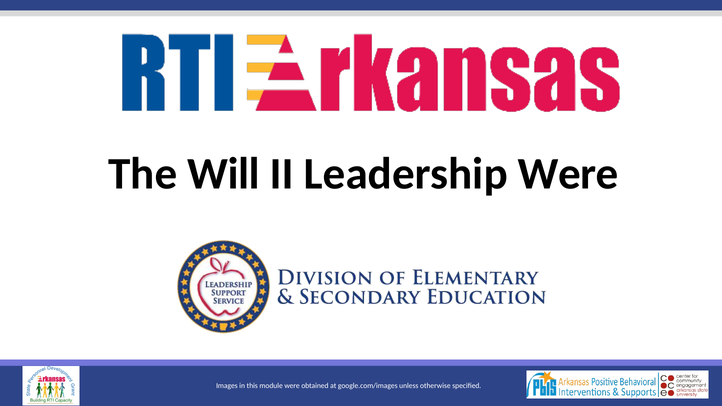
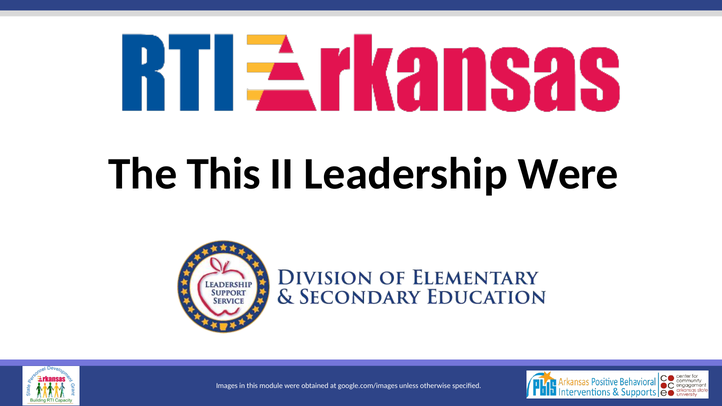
The Will: Will -> This
